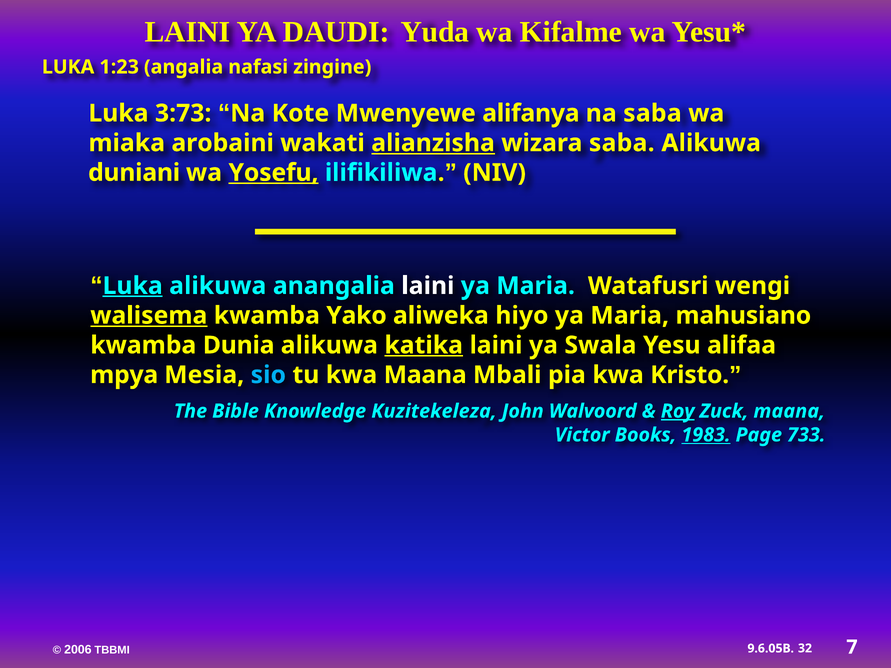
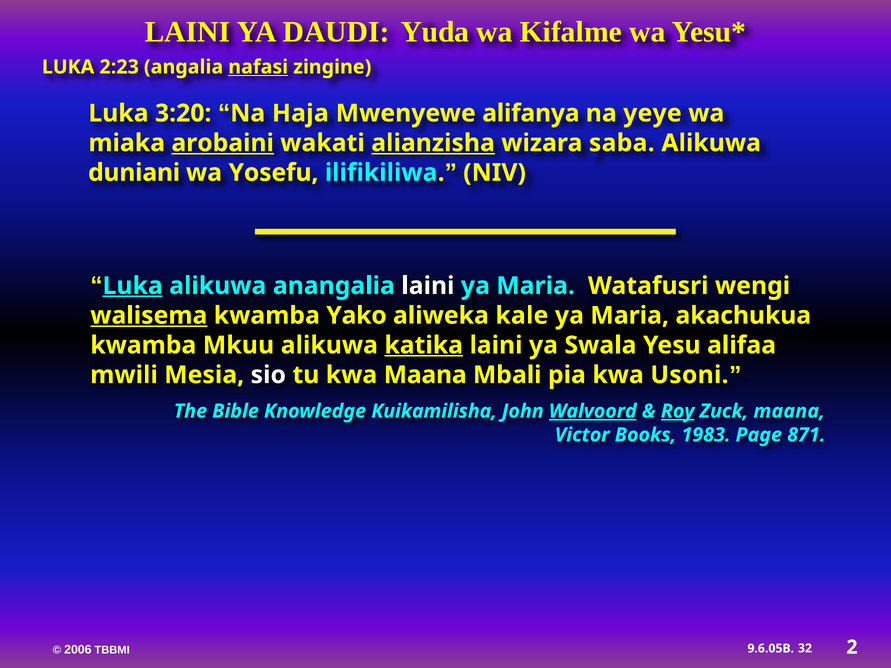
1:23: 1:23 -> 2:23
nafasi underline: none -> present
3:73: 3:73 -> 3:20
Kote: Kote -> Haja
na saba: saba -> yeye
arobaini underline: none -> present
Yosefu underline: present -> none
hiyo: hiyo -> kale
mahusiano: mahusiano -> akachukua
Dunia: Dunia -> Mkuu
mpya: mpya -> mwili
sio colour: light blue -> white
Kristo: Kristo -> Usoni
Kuzitekeleza: Kuzitekeleza -> Kuikamilisha
Walvoord underline: none -> present
1983 underline: present -> none
733: 733 -> 871
7: 7 -> 2
